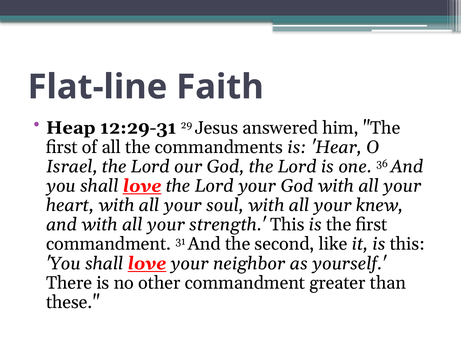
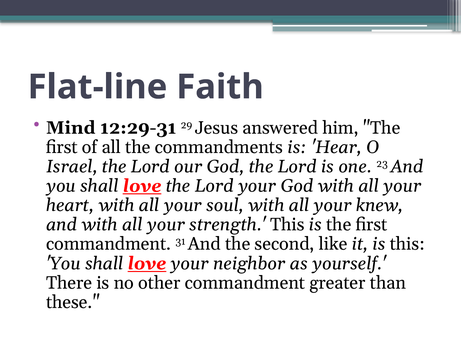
Heap: Heap -> Mind
36: 36 -> 23
